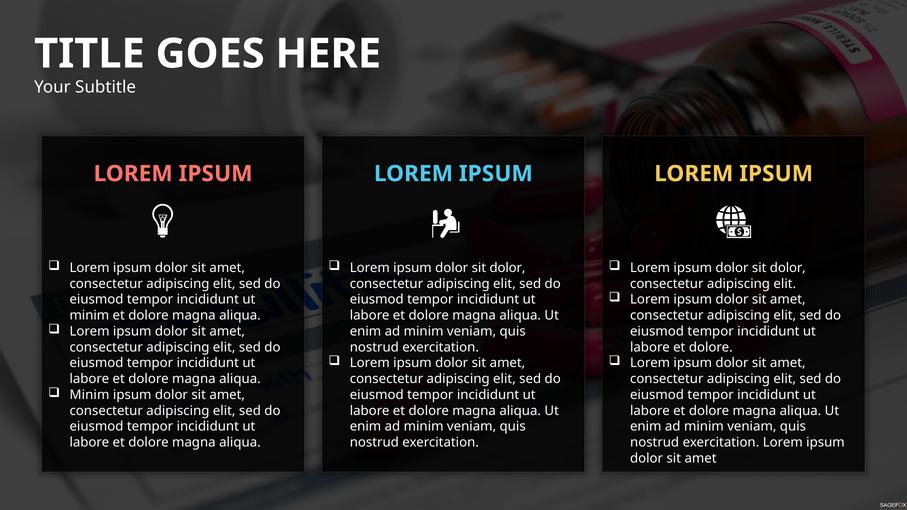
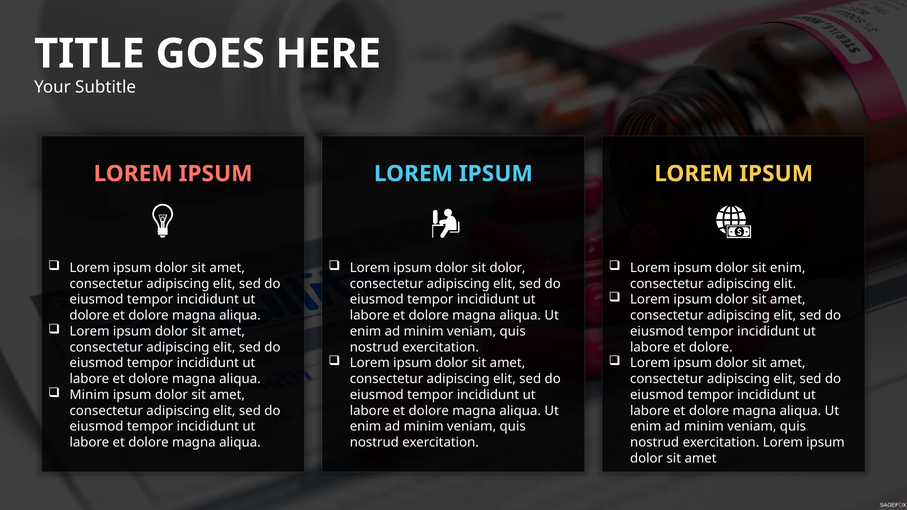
dolor at (788, 268): dolor -> enim
minim at (89, 316): minim -> dolore
